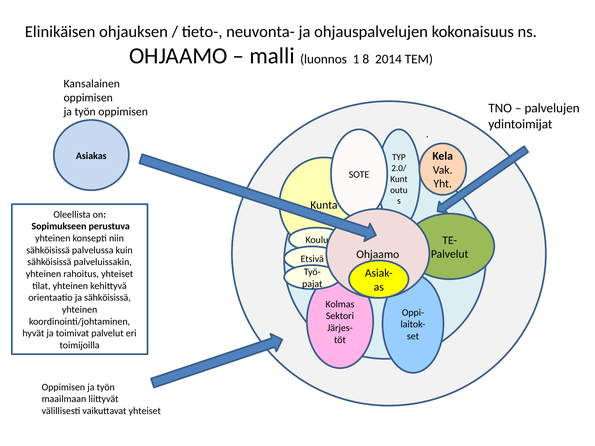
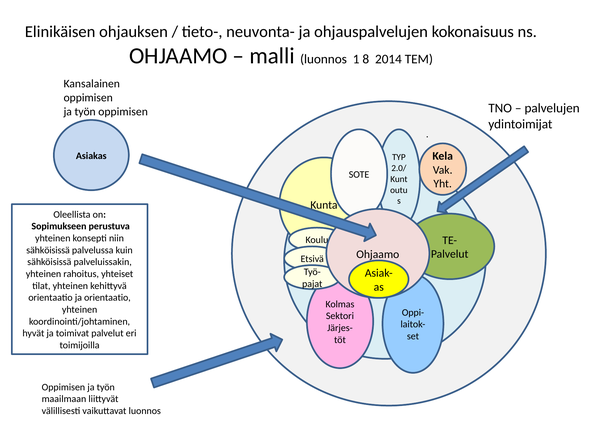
ja sähköisissä: sähköisissä -> orientaatio
vaikuttavat yhteiset: yhteiset -> luonnos
